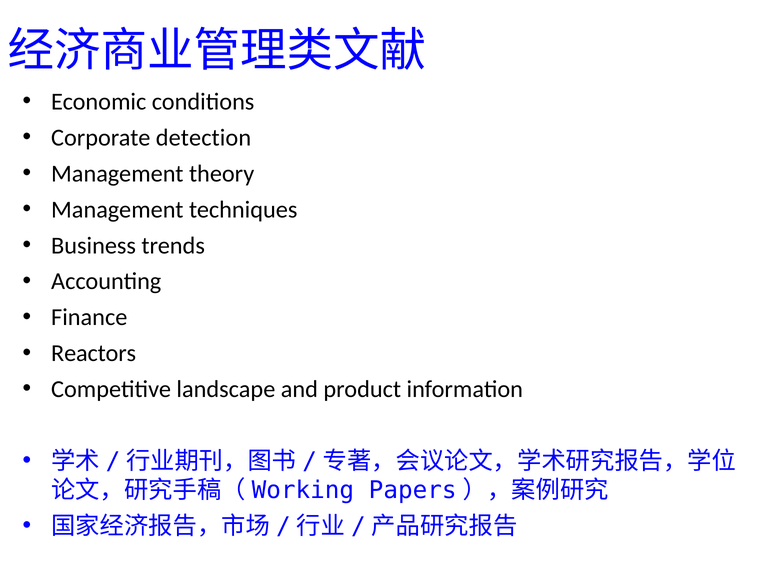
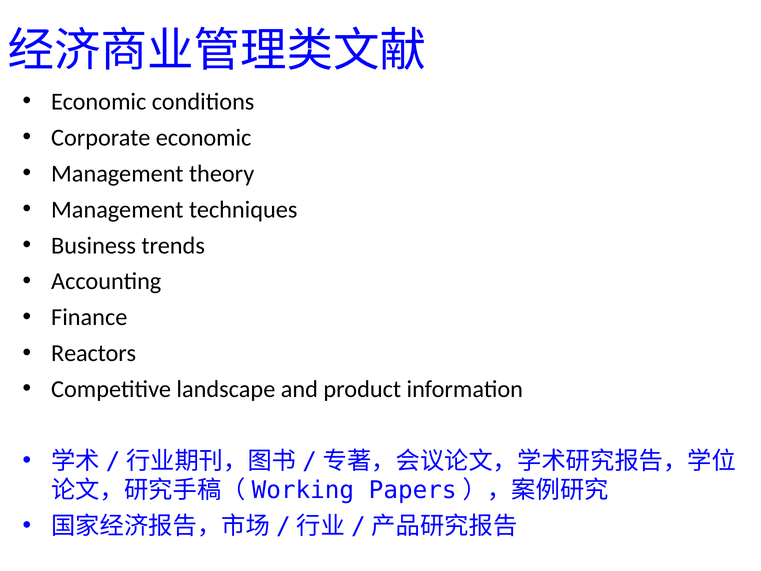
Corporate detection: detection -> economic
